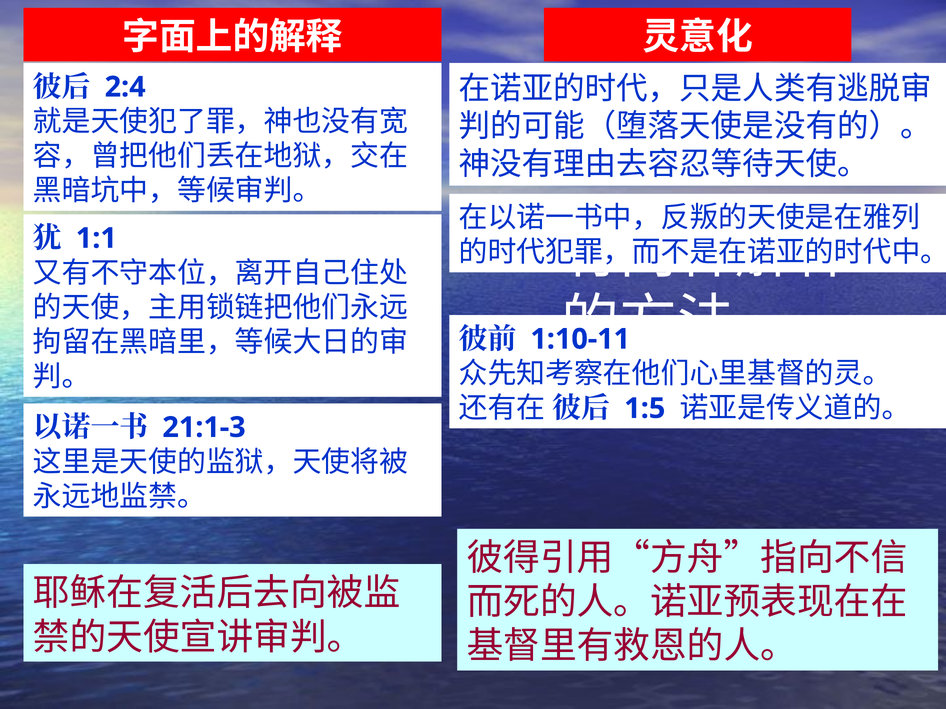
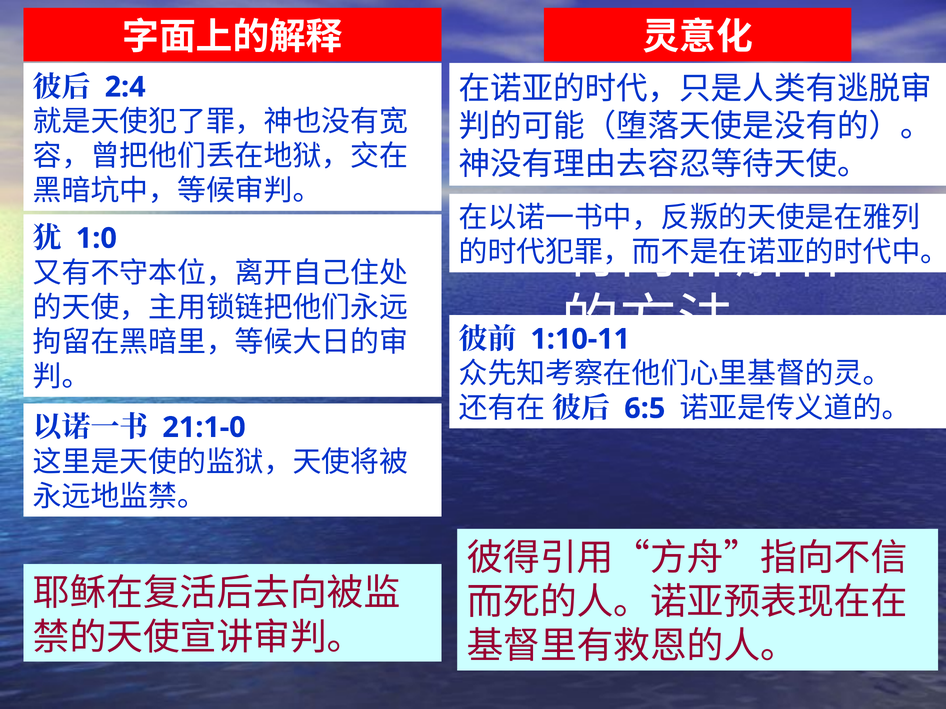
1:1: 1:1 -> 1:0
1:5: 1:5 -> 6:5
21:1-3: 21:1-3 -> 21:1-0
